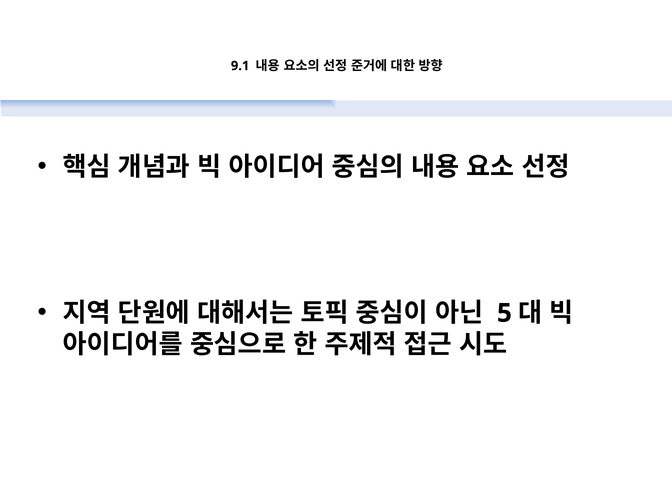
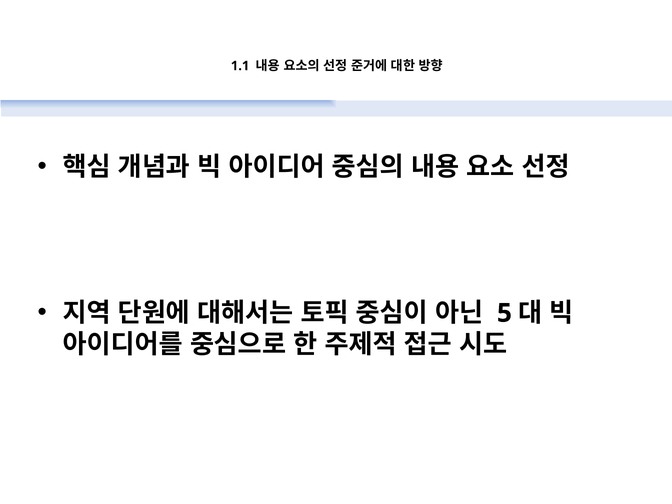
9.1: 9.1 -> 1.1
